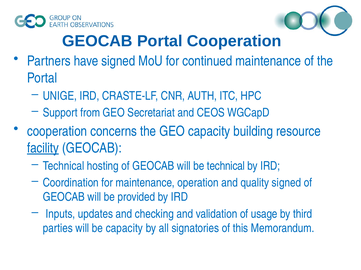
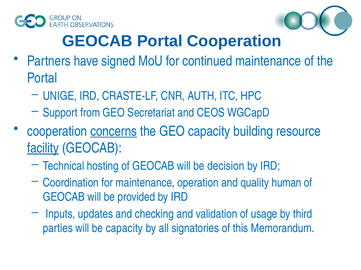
concerns underline: none -> present
be technical: technical -> decision
quality signed: signed -> human
